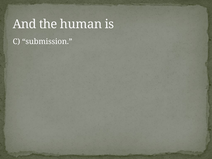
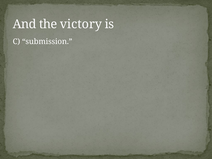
human: human -> victory
